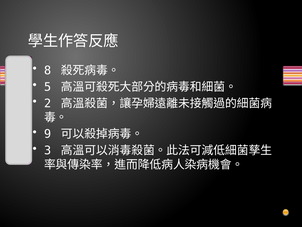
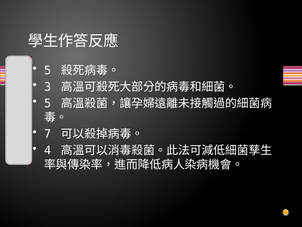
8 at (48, 70): 8 -> 5
5: 5 -> 3
2 at (48, 103): 2 -> 5
9: 9 -> 7
3: 3 -> 4
